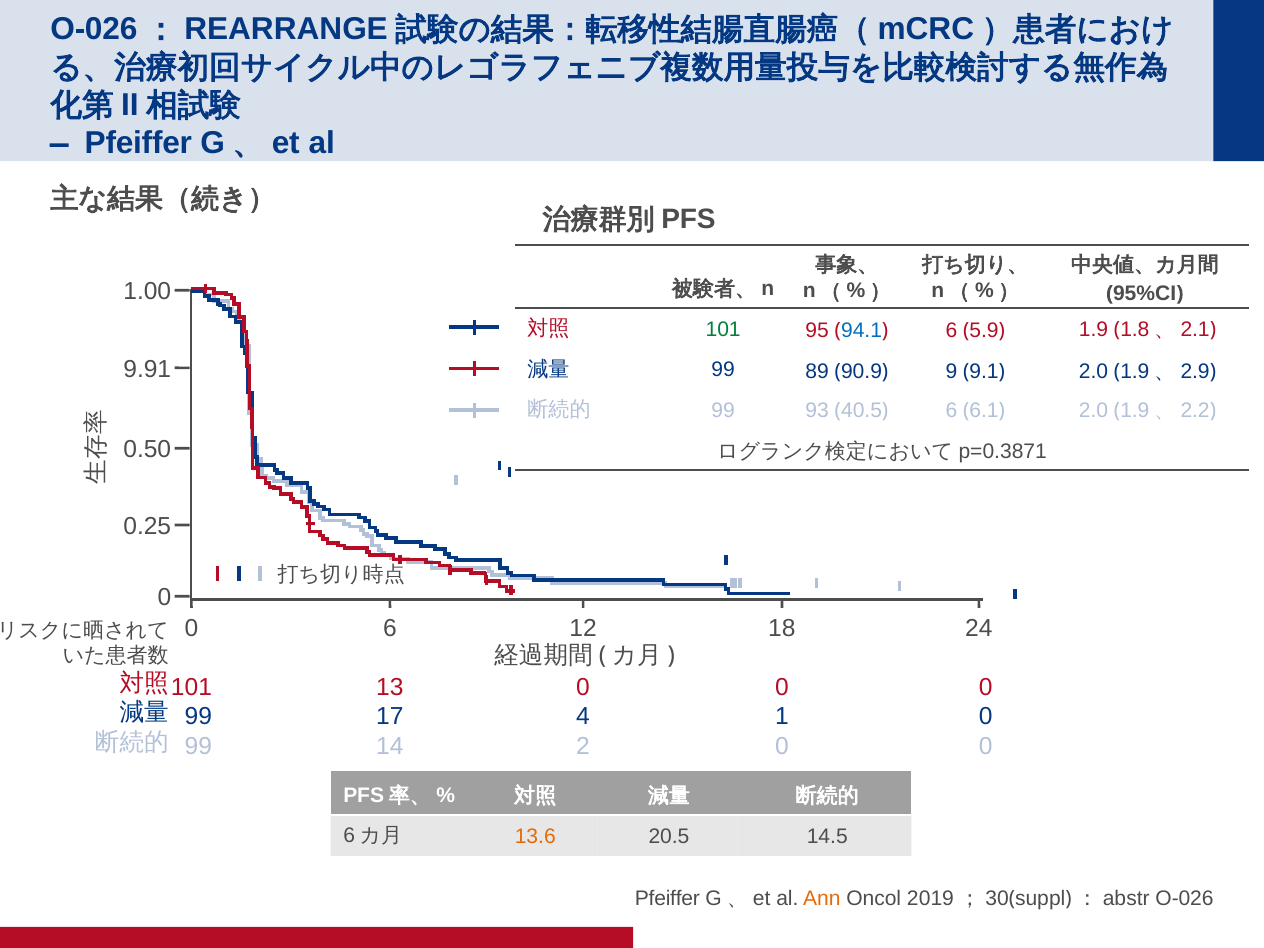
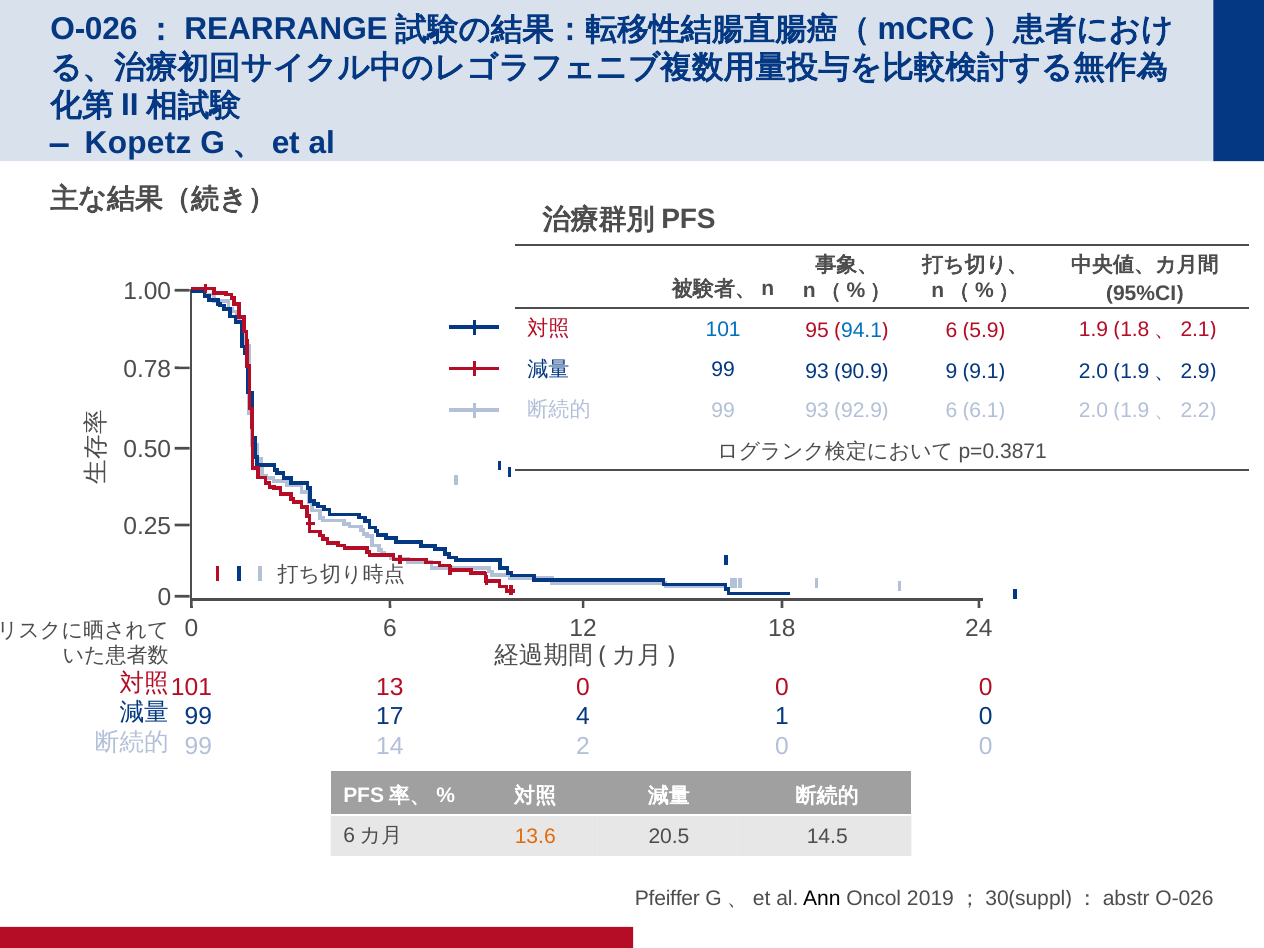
Pfeiffer at (138, 143): Pfeiffer -> Kopetz
101 at (723, 329) colour: green -> blue
9.91: 9.91 -> 0.78
89 at (817, 372): 89 -> 93
40.5: 40.5 -> 92.9
Ann colour: orange -> black
